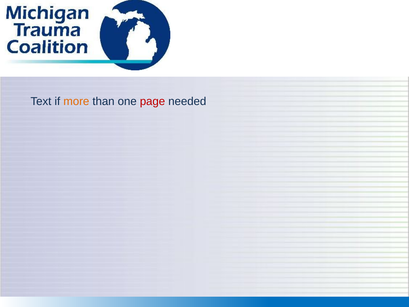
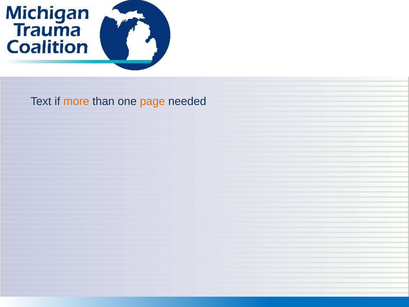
page colour: red -> orange
